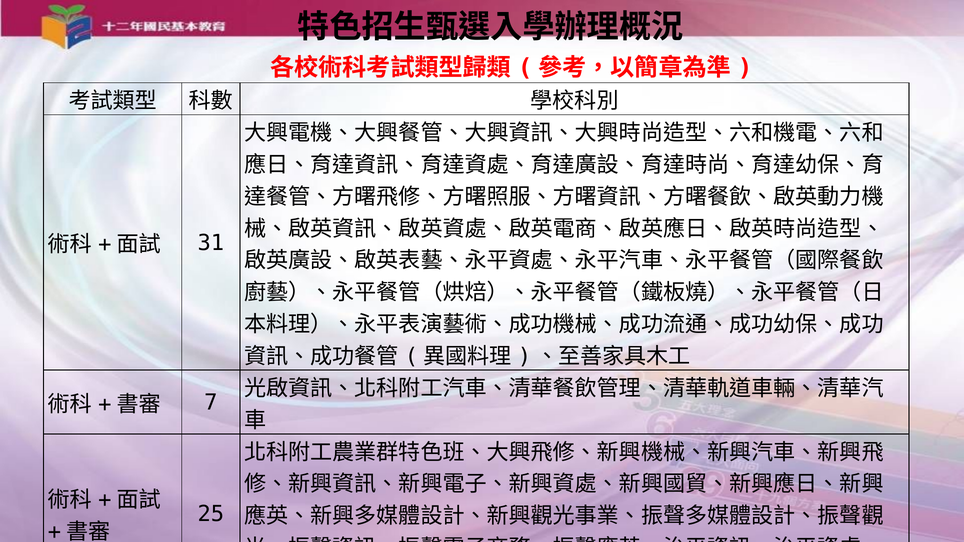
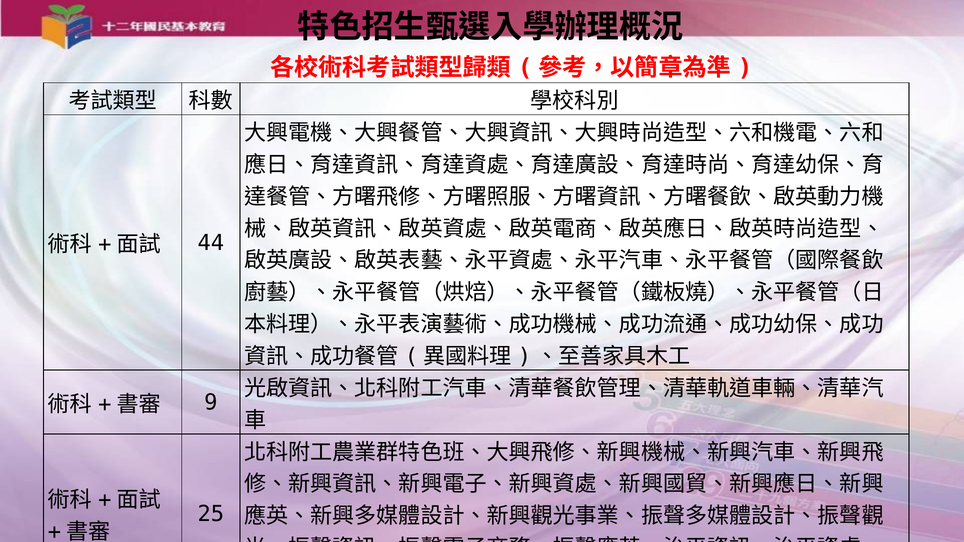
31: 31 -> 44
7: 7 -> 9
